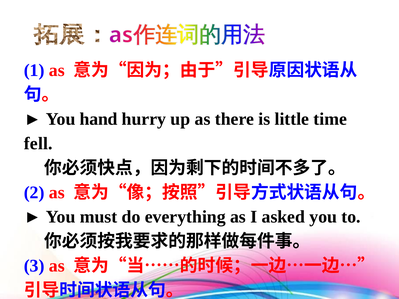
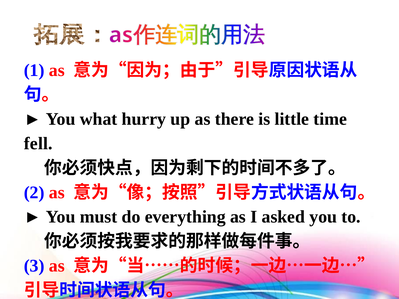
hand: hand -> what
